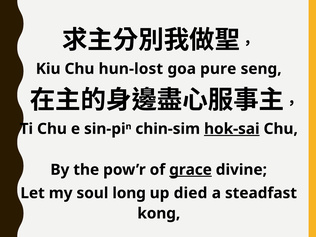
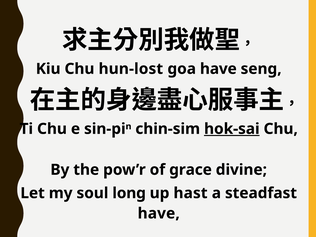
goa pure: pure -> have
grace underline: present -> none
died: died -> hast
kong at (159, 213): kong -> have
